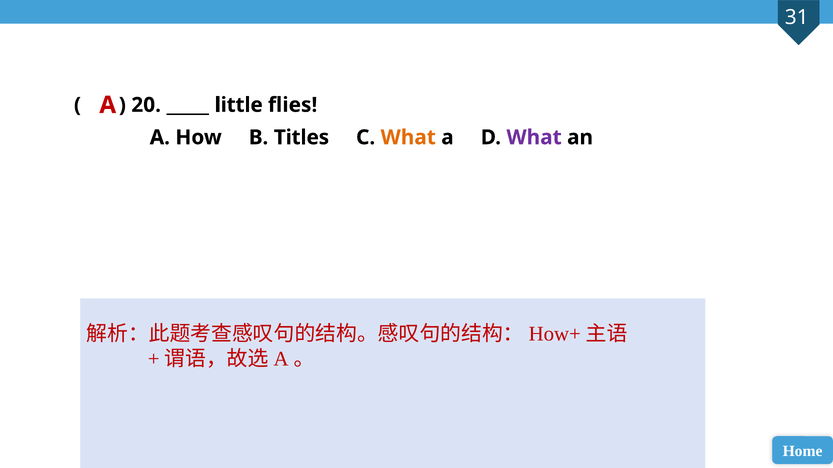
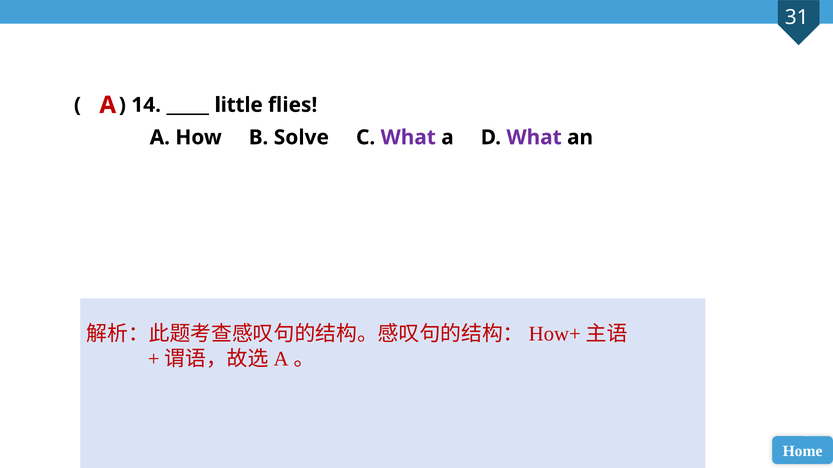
20: 20 -> 14
Titles: Titles -> Solve
What at (408, 138) colour: orange -> purple
